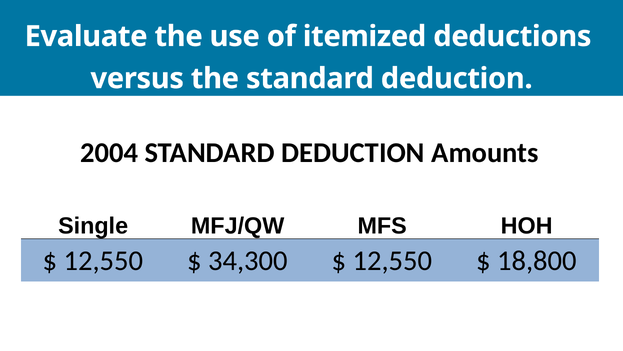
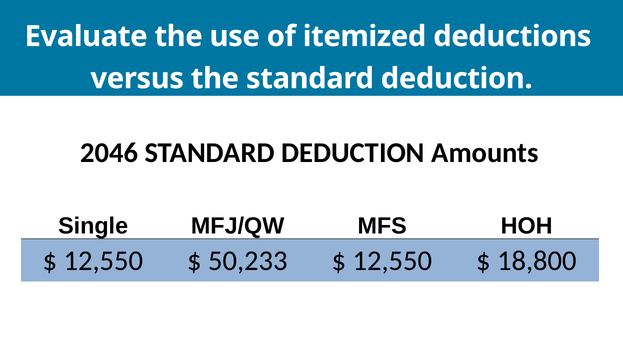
2004: 2004 -> 2046
34,300: 34,300 -> 50,233
